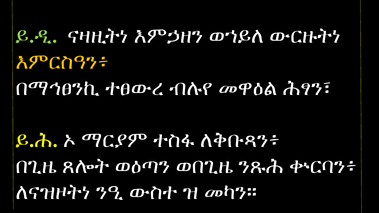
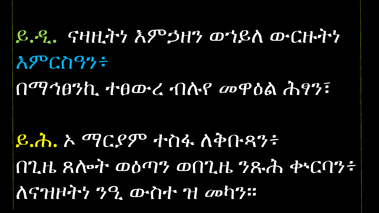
እምርስዓን፥ colour: yellow -> light blue
